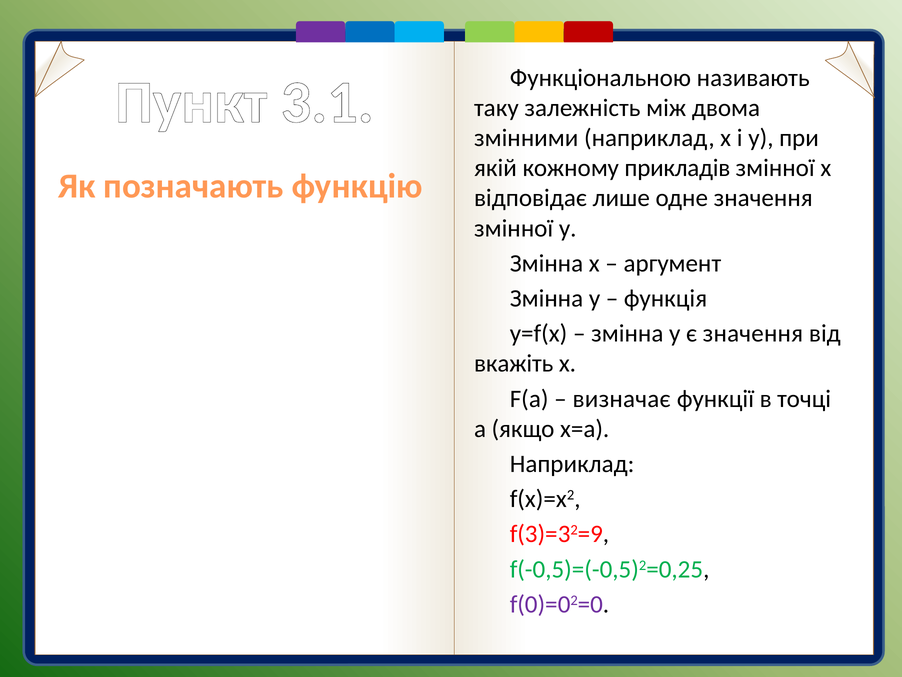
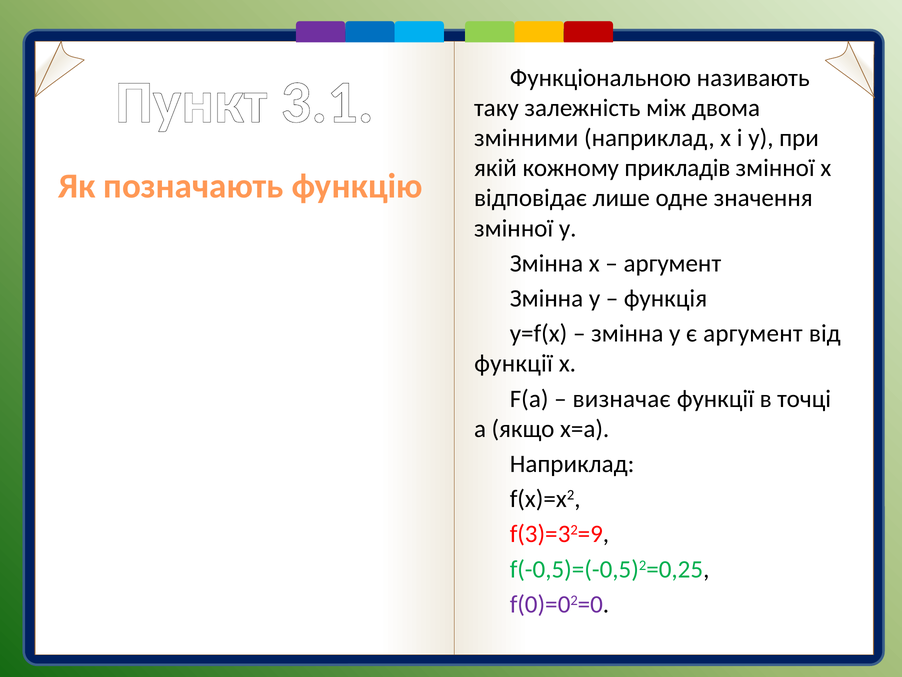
є значення: значення -> аргумент
вкажіть at (514, 363): вкажіть -> функції
